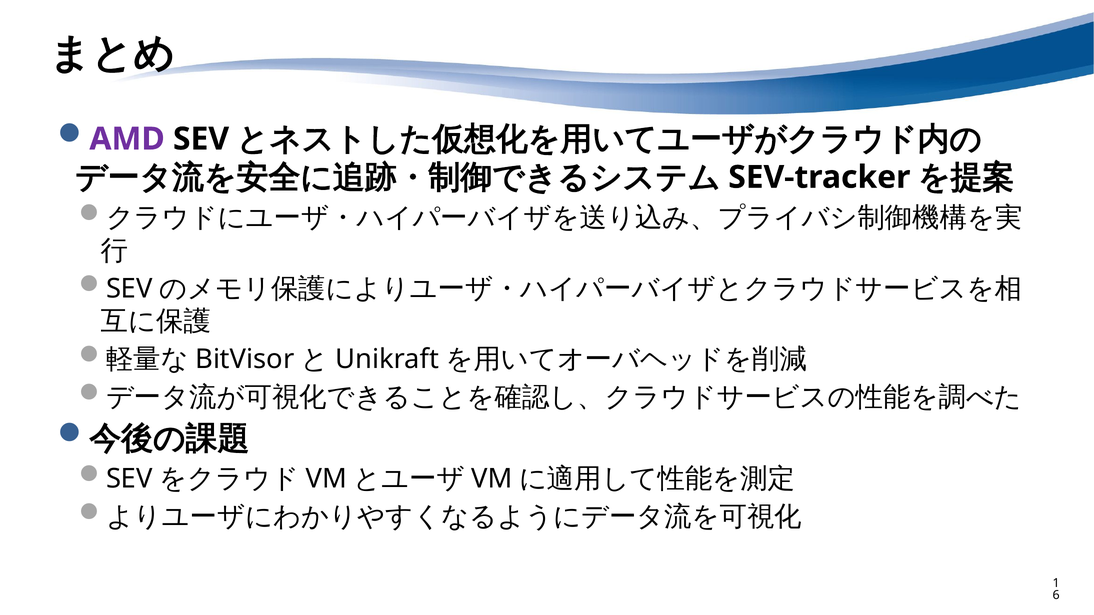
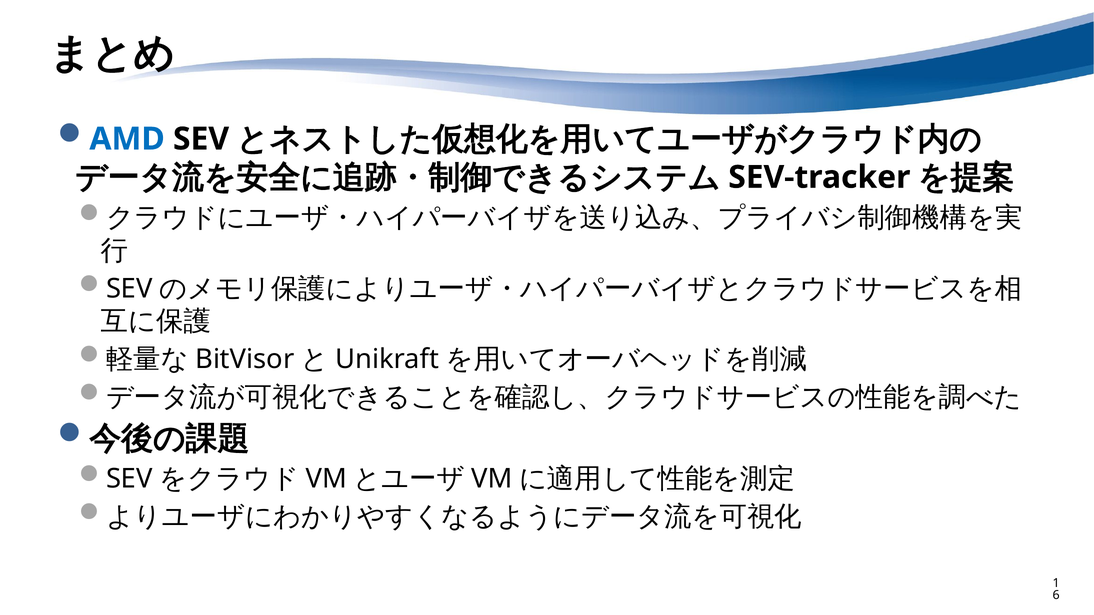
AMD colour: purple -> blue
